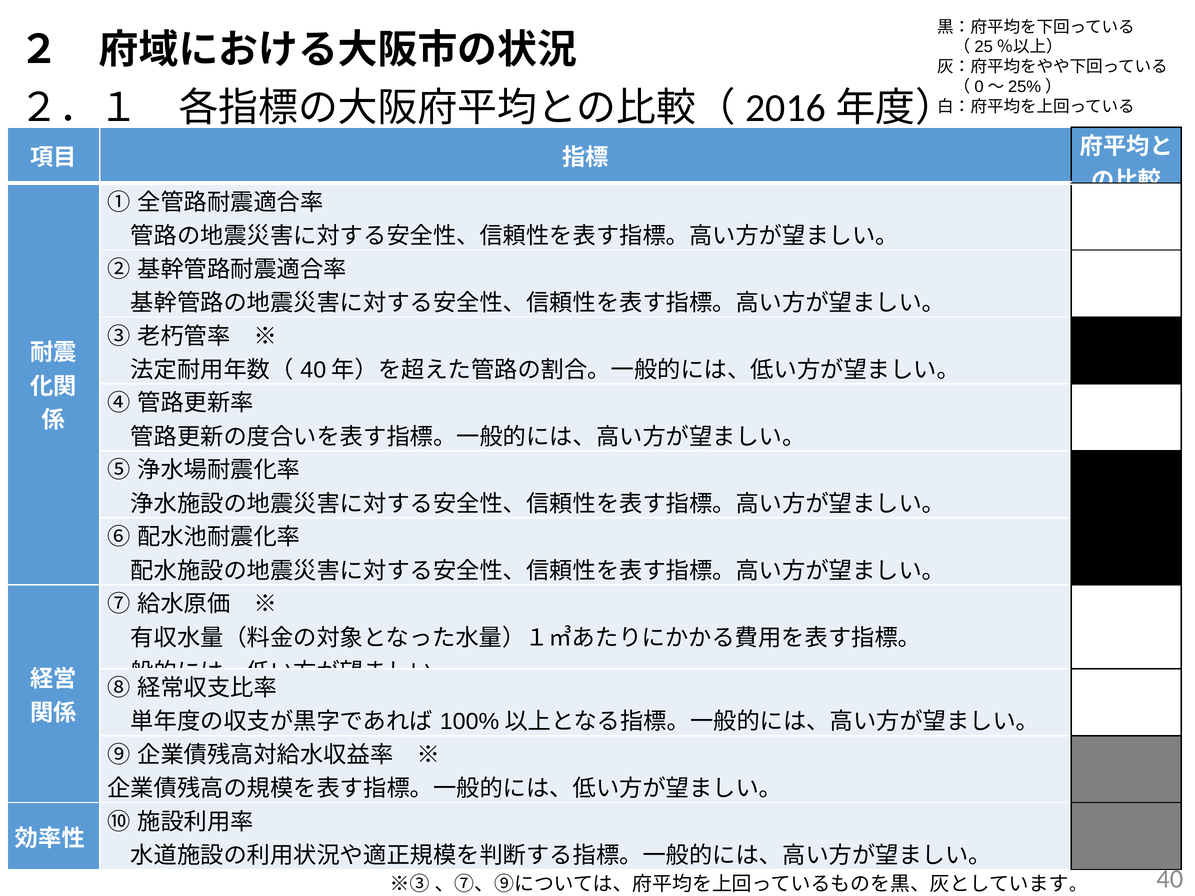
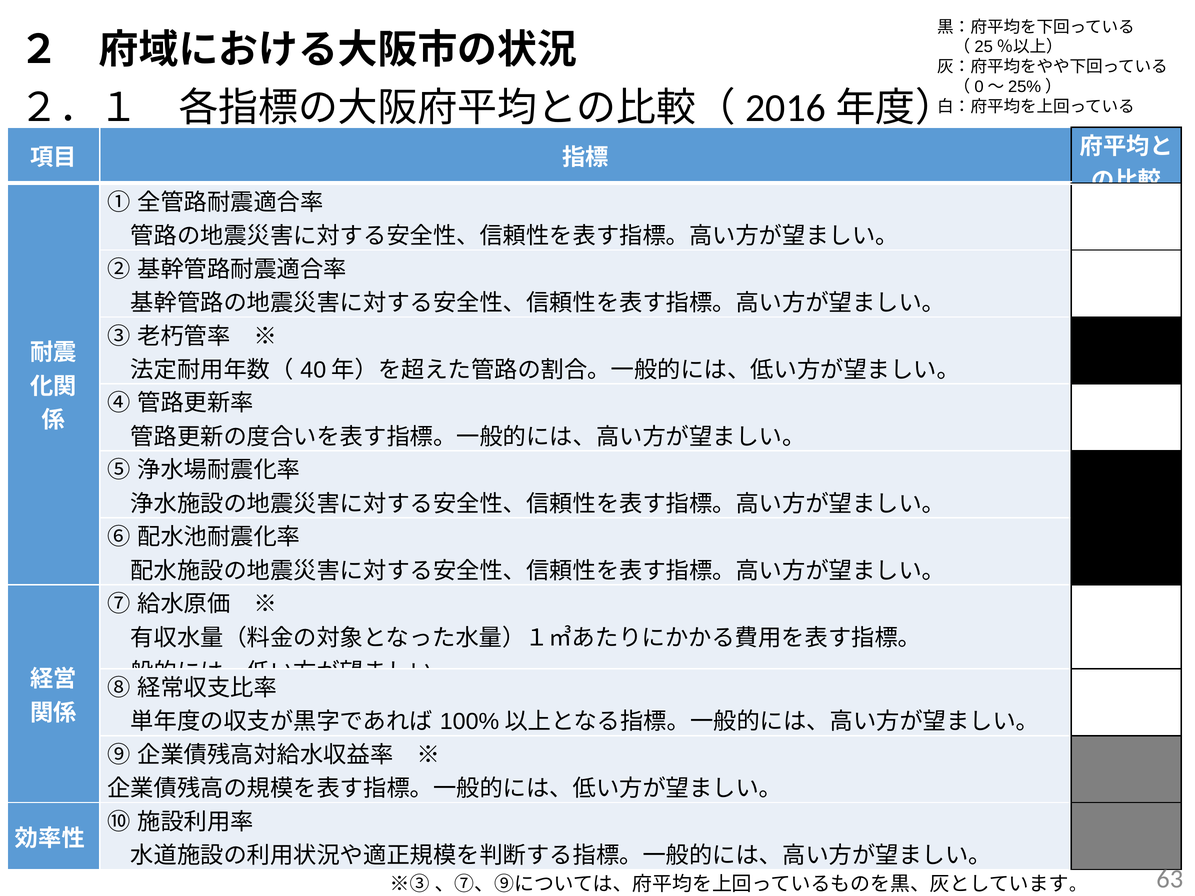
40: 40 -> 63
